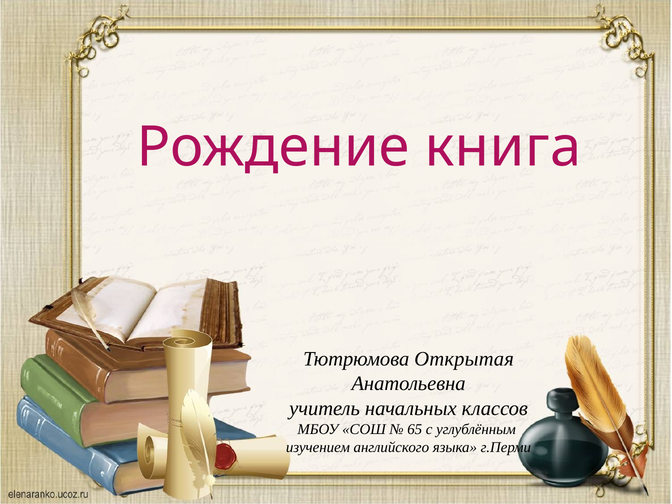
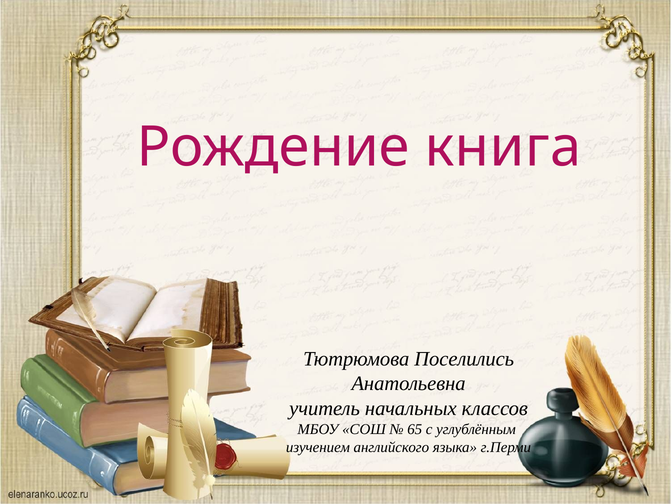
Открытая: Открытая -> Поселились
